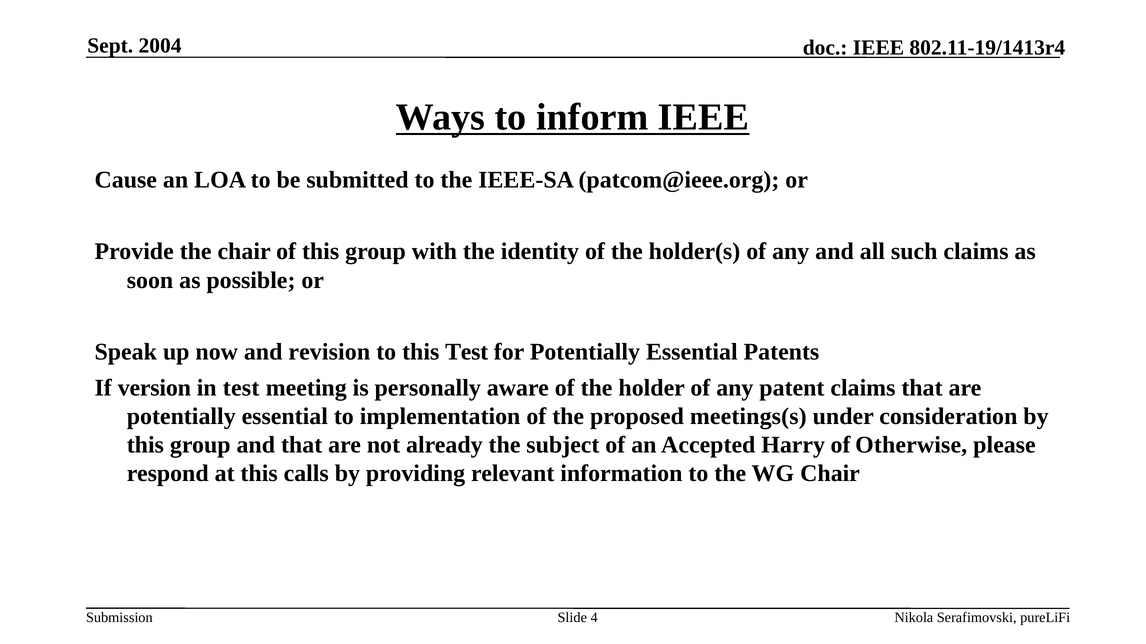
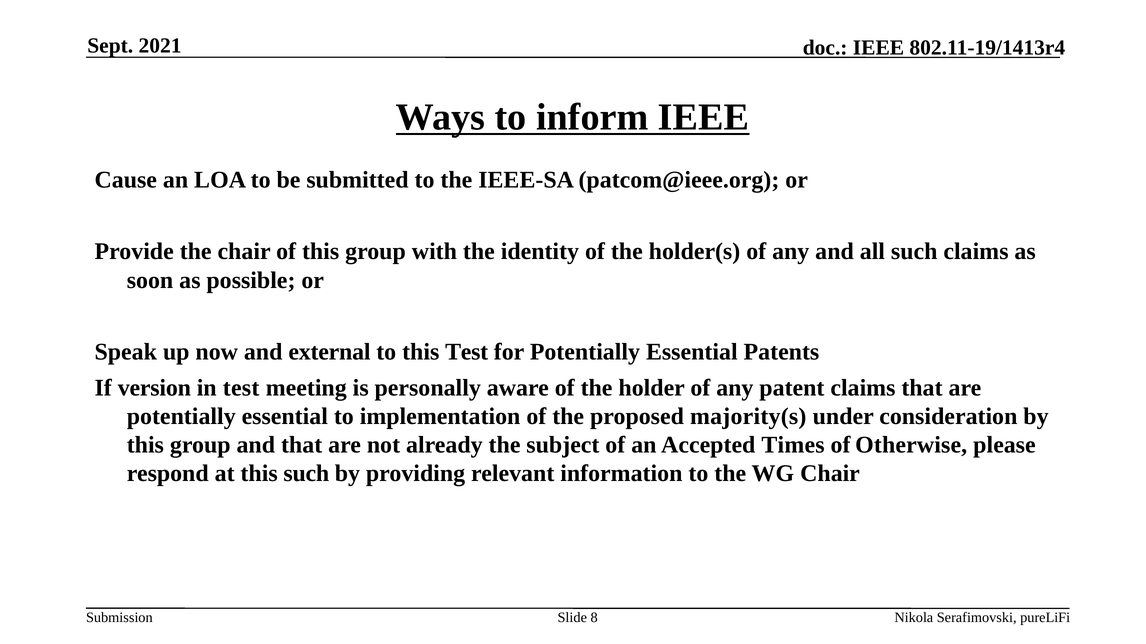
2004: 2004 -> 2021
revision: revision -> external
meetings(s: meetings(s -> majority(s
Harry: Harry -> Times
this calls: calls -> such
4: 4 -> 8
